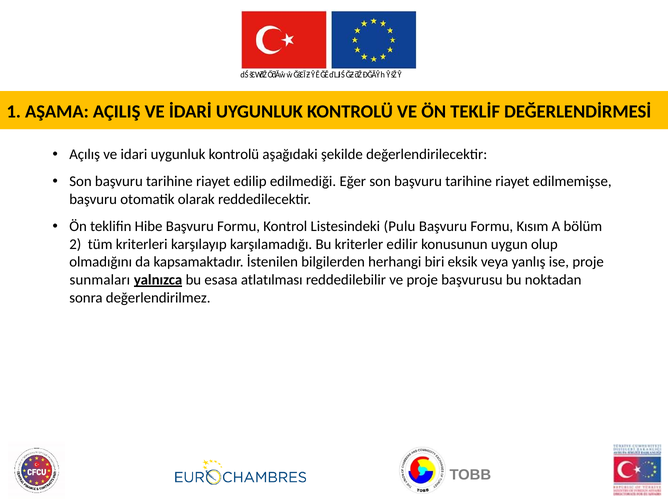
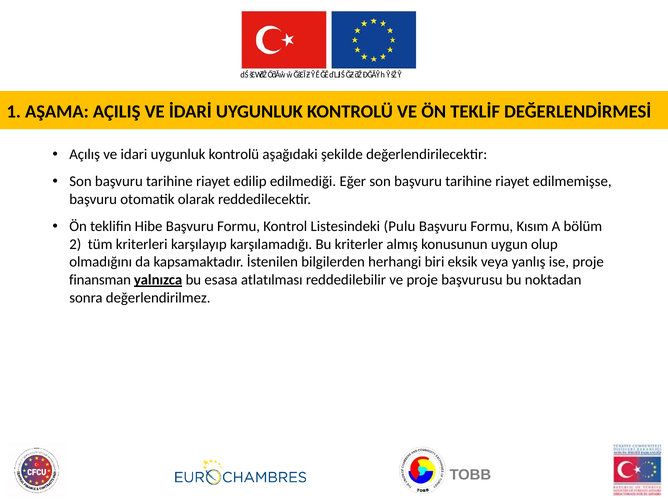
edilir: edilir -> almış
sunmaları: sunmaları -> finansman
